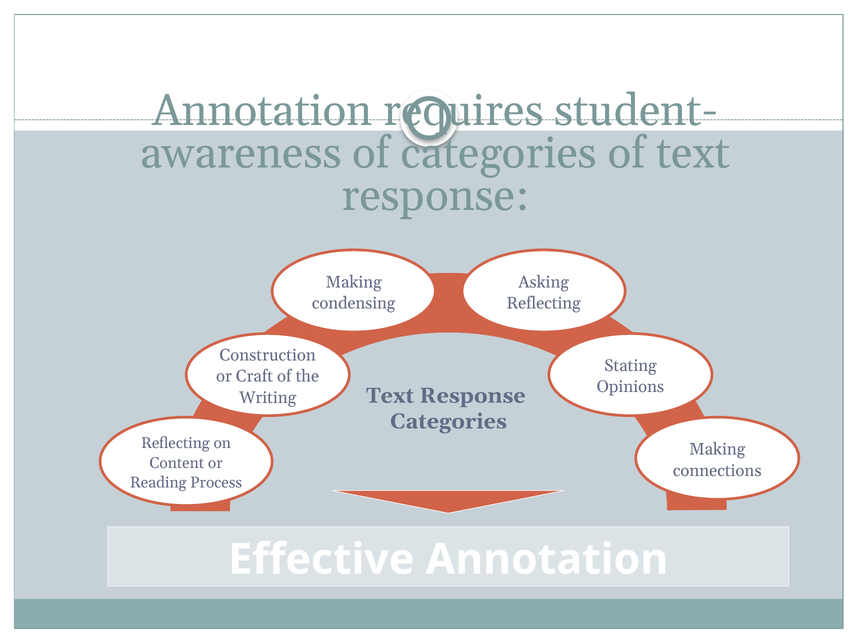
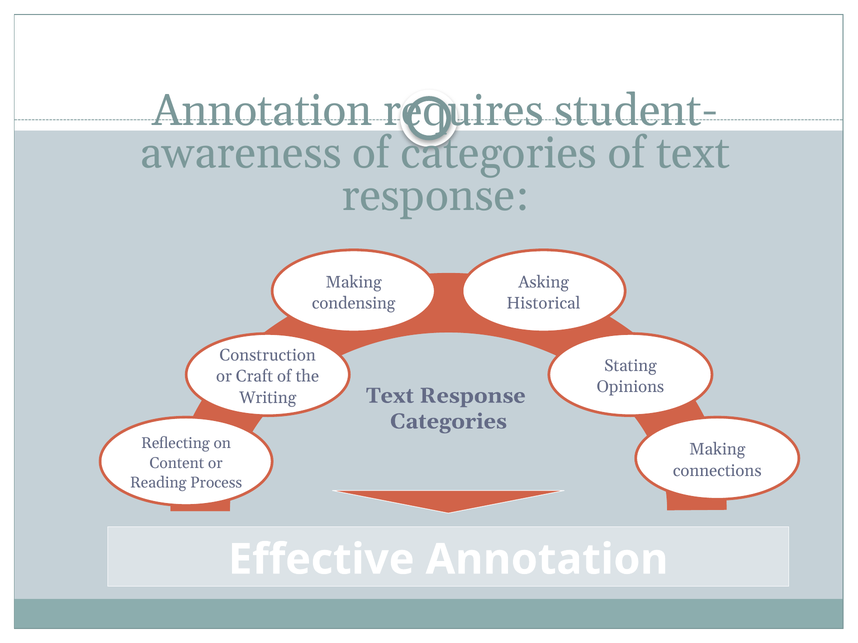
Reflecting at (544, 304): Reflecting -> Historical
